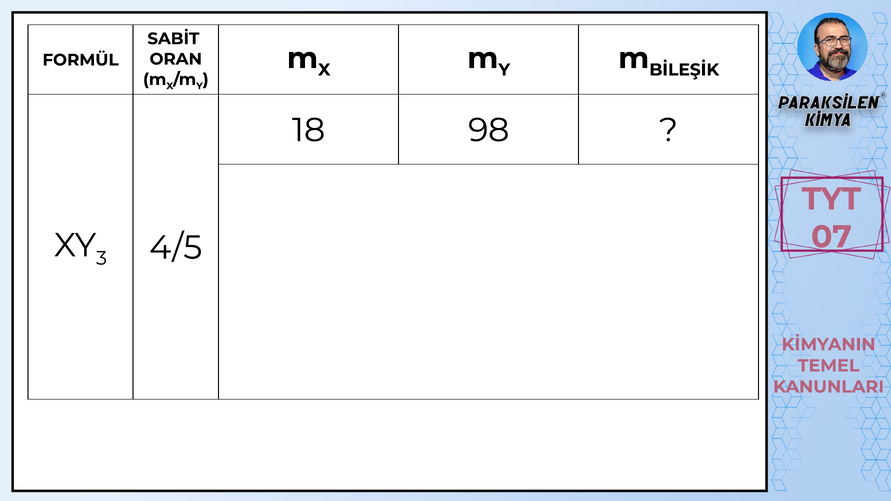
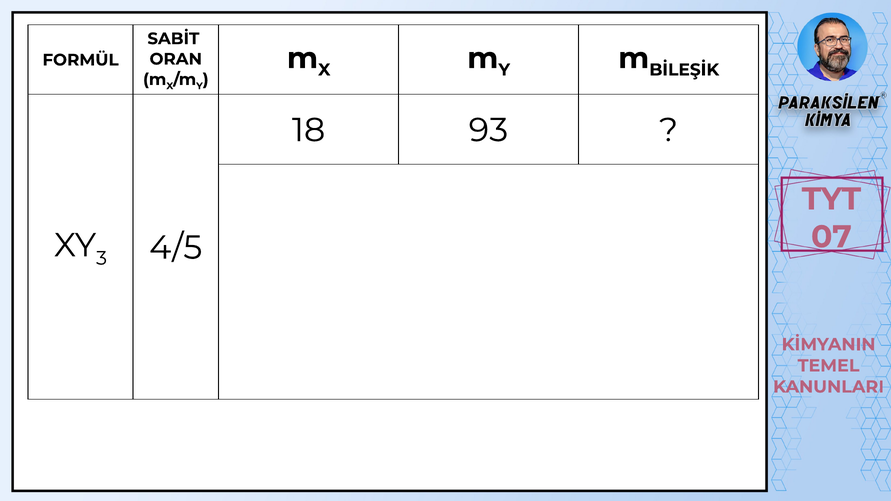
98: 98 -> 93
